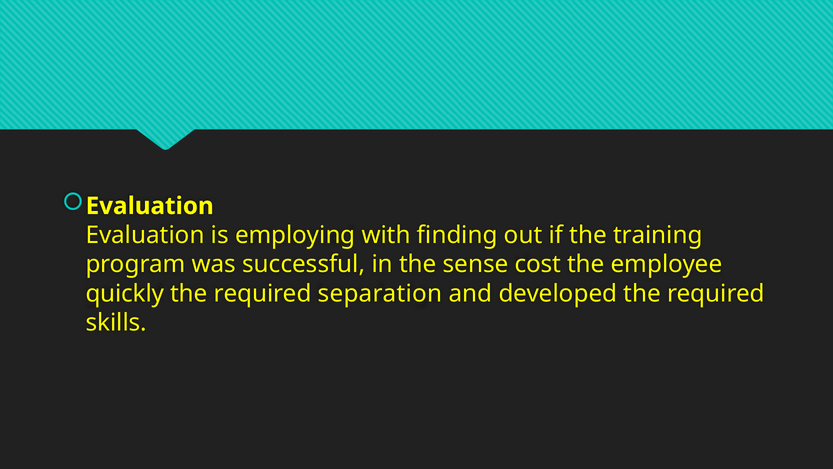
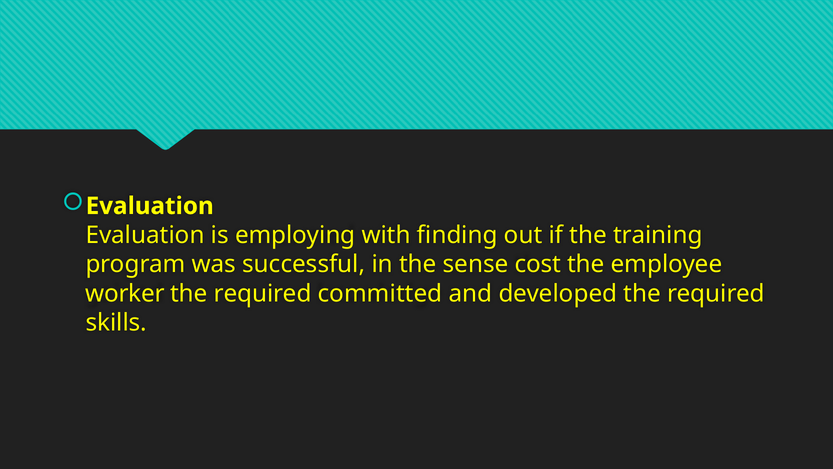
quickly: quickly -> worker
separation: separation -> committed
